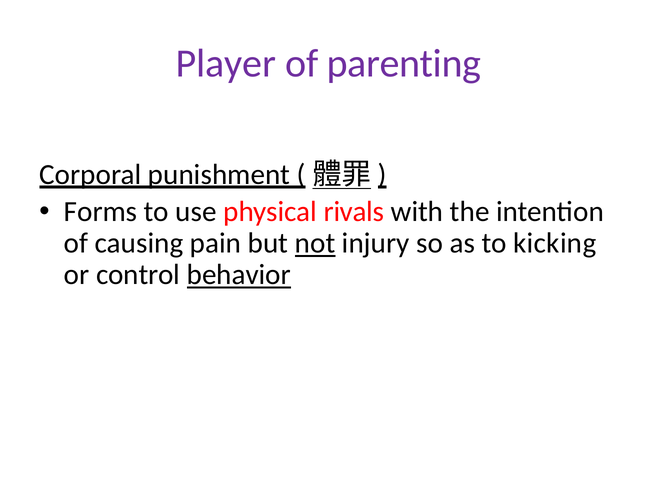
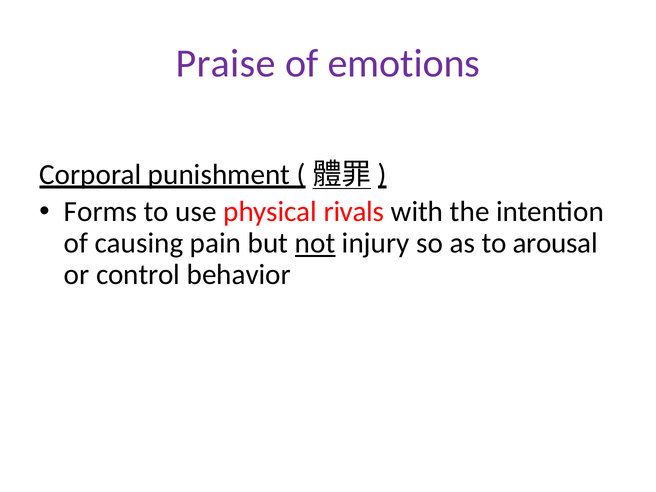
Player: Player -> Praise
parenting: parenting -> emotions
kicking: kicking -> arousal
behavior underline: present -> none
